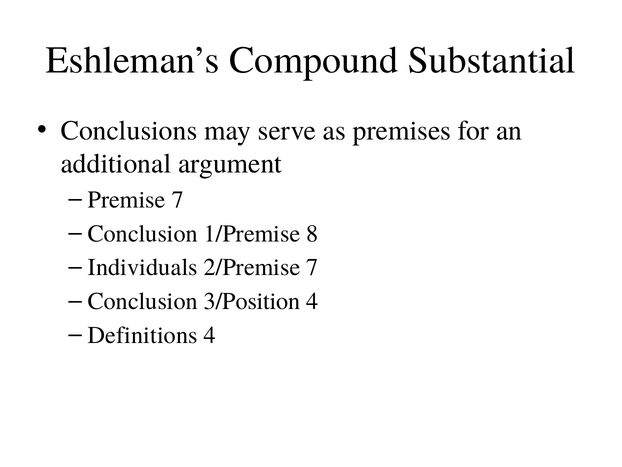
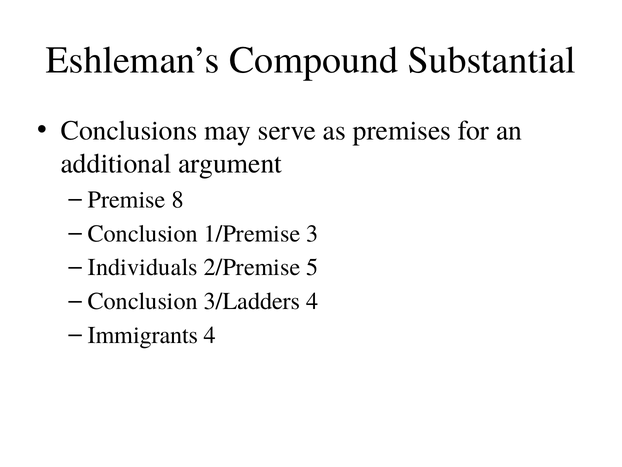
Premise 7: 7 -> 8
8: 8 -> 3
2/Premise 7: 7 -> 5
3/Position: 3/Position -> 3/Ladders
Definitions: Definitions -> Immigrants
